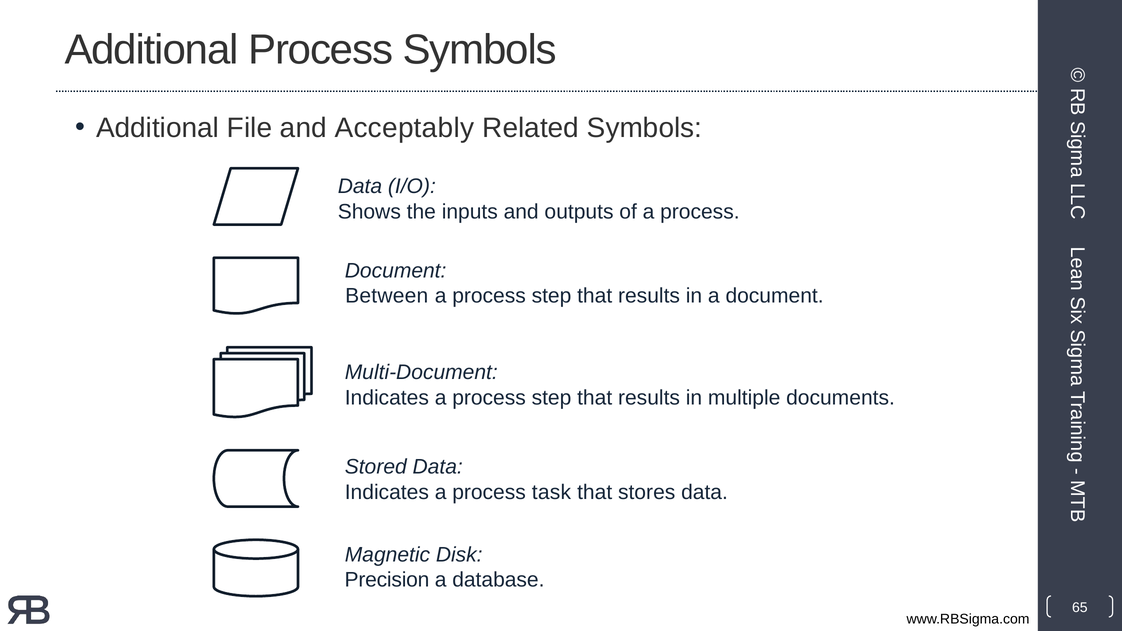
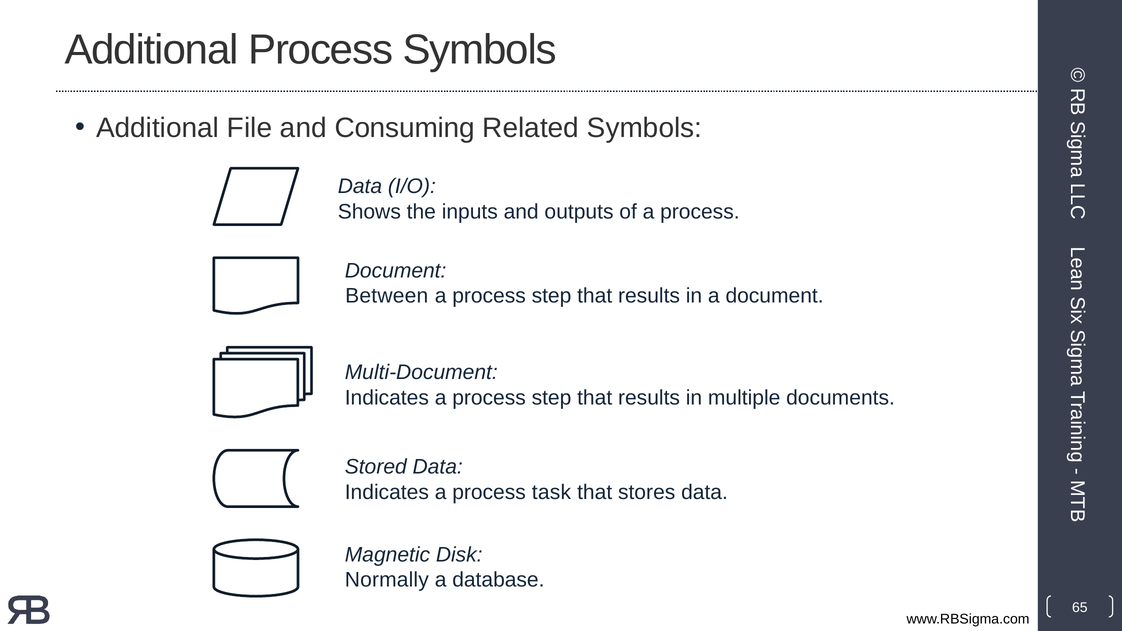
Acceptably: Acceptably -> Consuming
Precision: Precision -> Normally
